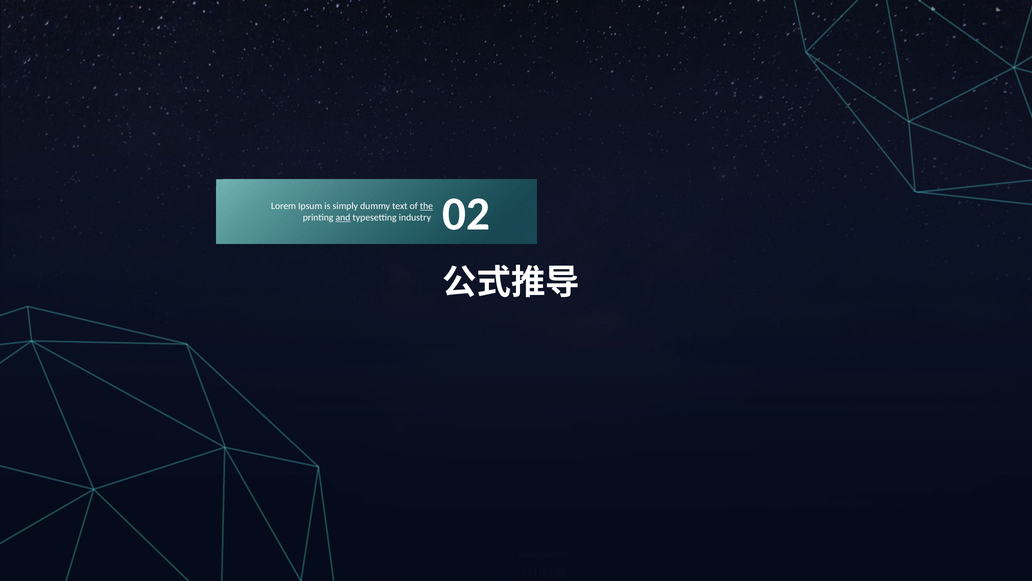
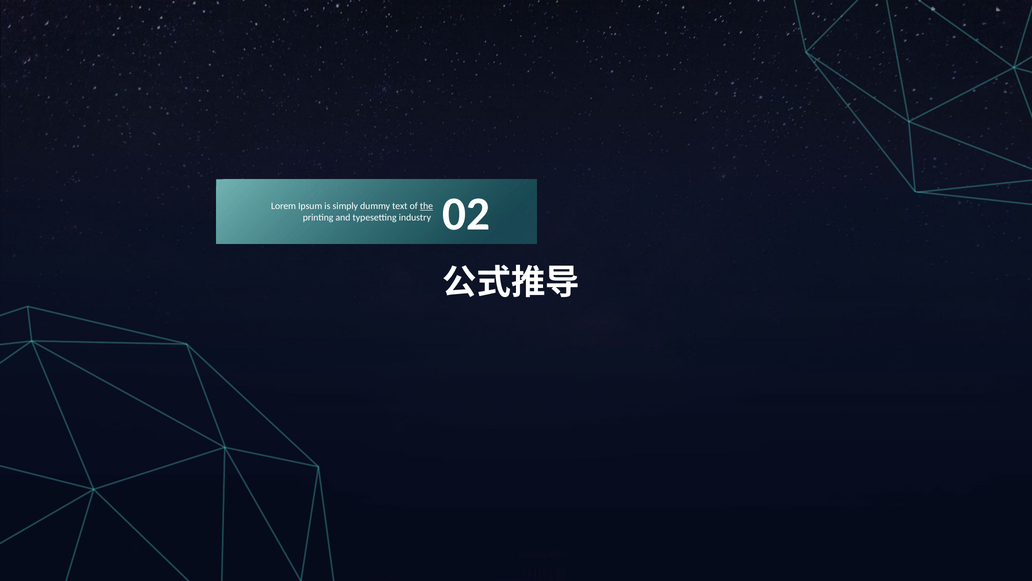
and underline: present -> none
